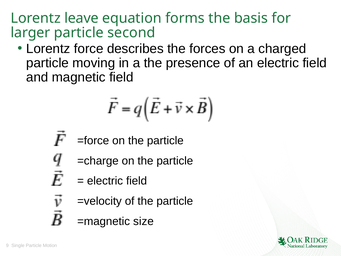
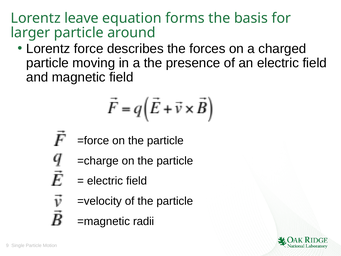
second: second -> around
size: size -> radii
